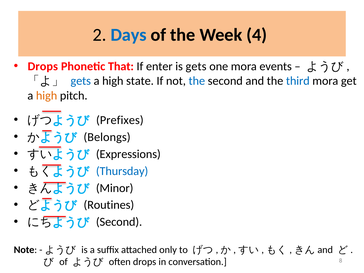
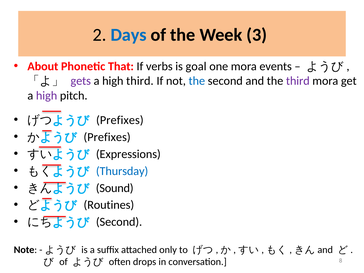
4: 4 -> 3
Drops at (43, 66): Drops -> About
enter: enter -> verbs
is gets: gets -> goal
gets at (81, 81) colour: blue -> purple
high state: state -> third
third at (298, 81) colour: blue -> purple
high at (47, 96) colour: orange -> purple
Belongs at (107, 137): Belongs -> Prefixes
Minor: Minor -> Sound
